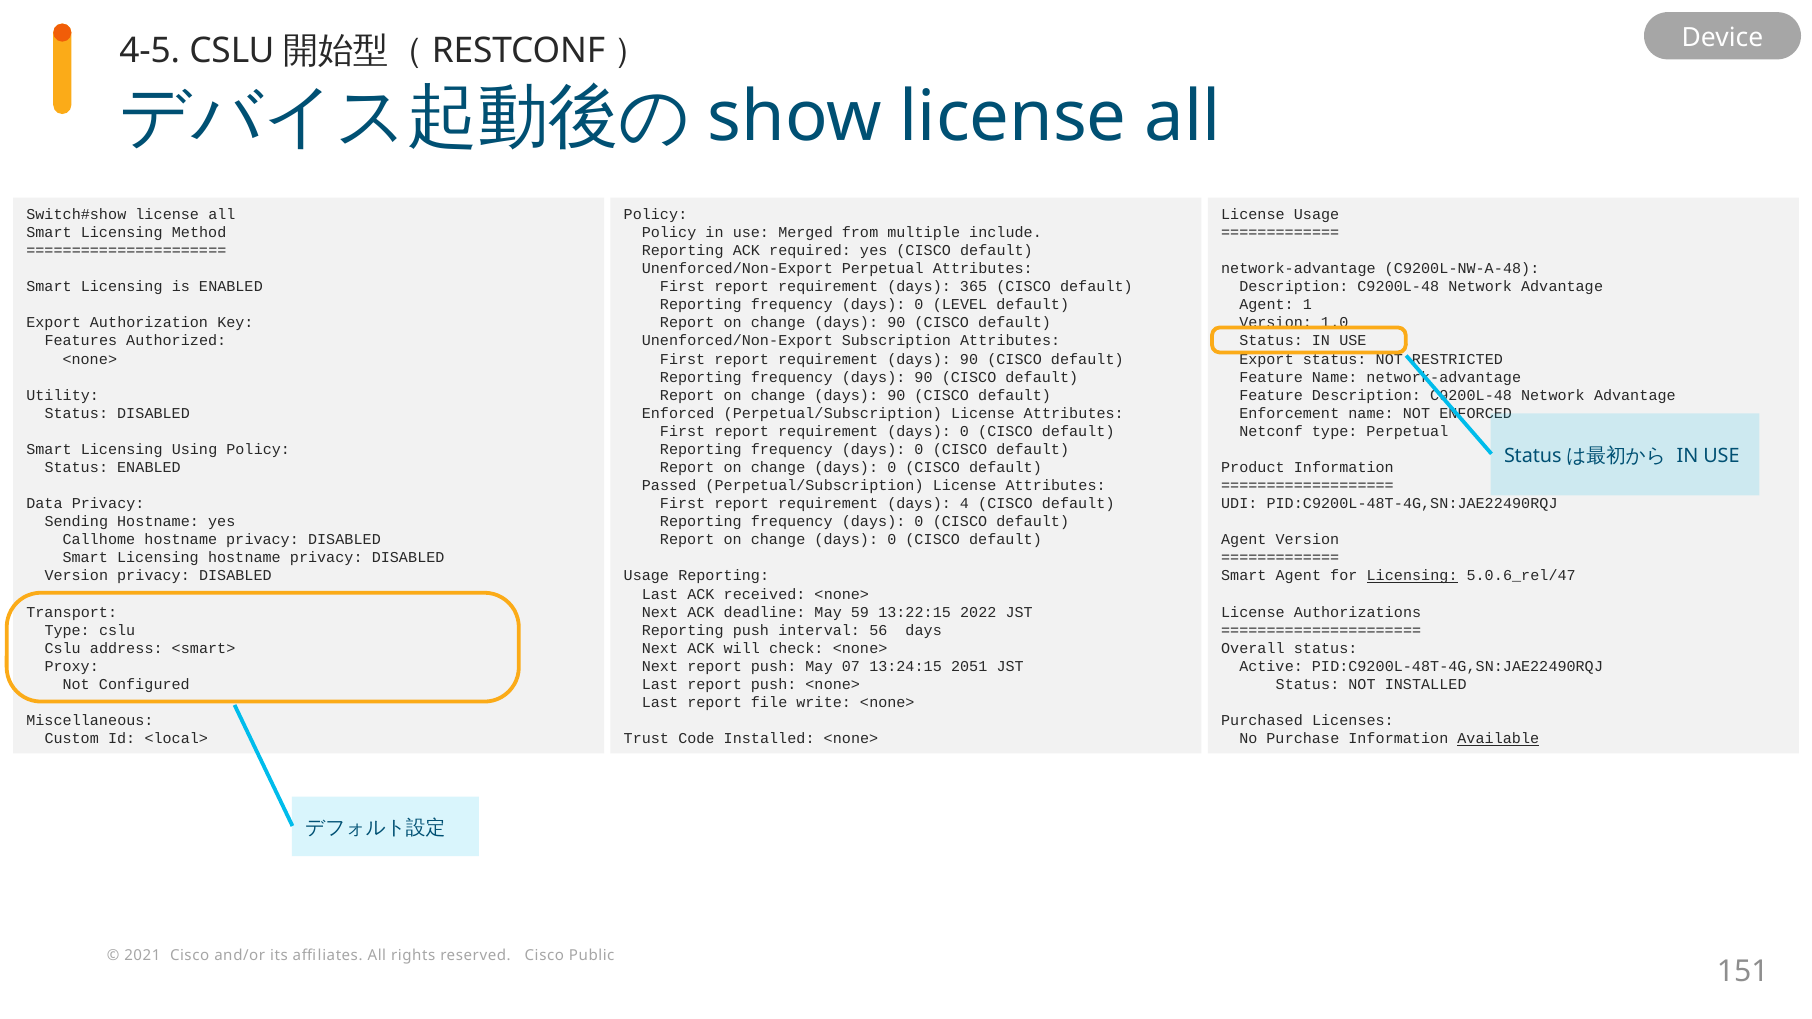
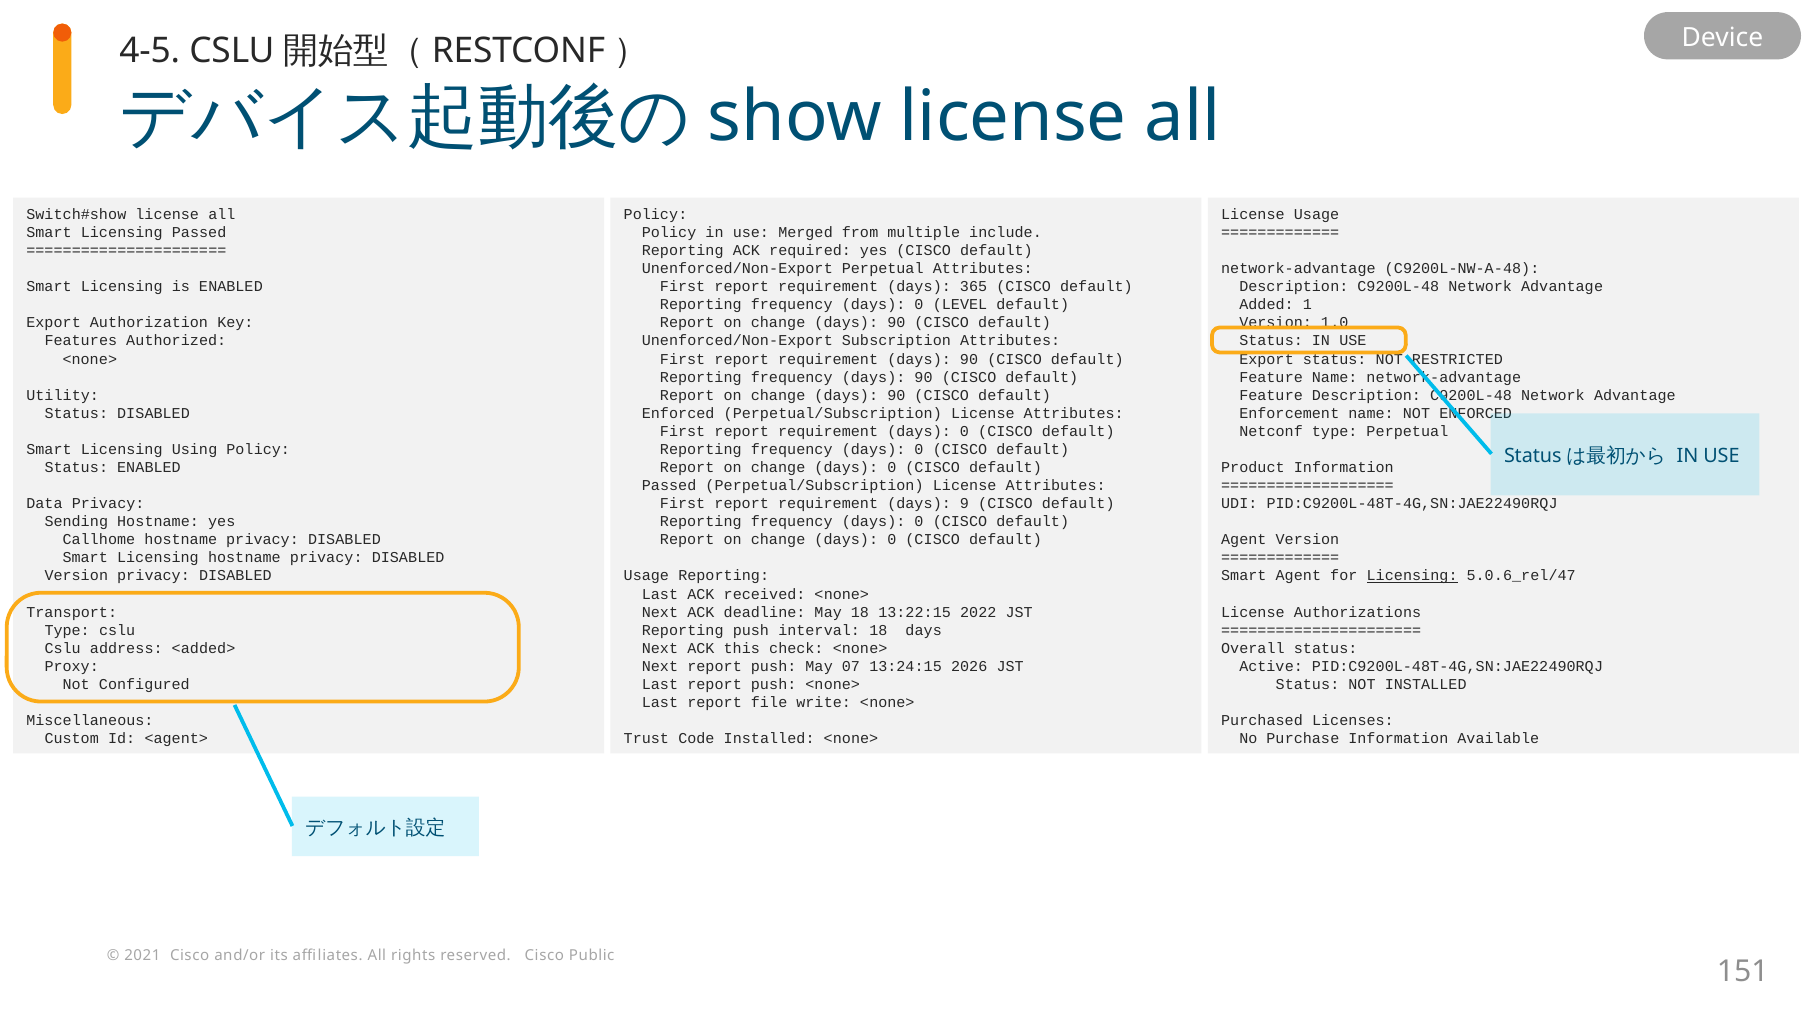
Licensing Method: Method -> Passed
Agent at (1267, 305): Agent -> Added
4: 4 -> 9
May 59: 59 -> 18
interval 56: 56 -> 18
<smart>: <smart> -> <added>
will: will -> this
2051: 2051 -> 2026
<local>: <local> -> <agent>
Available underline: present -> none
